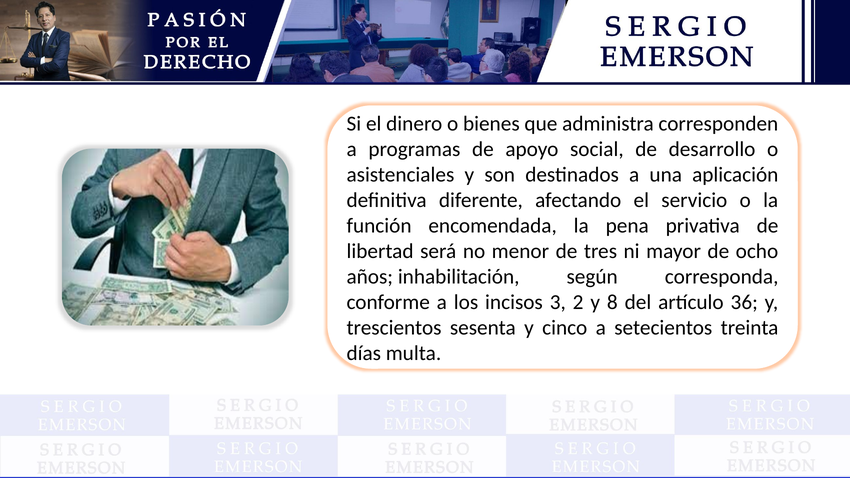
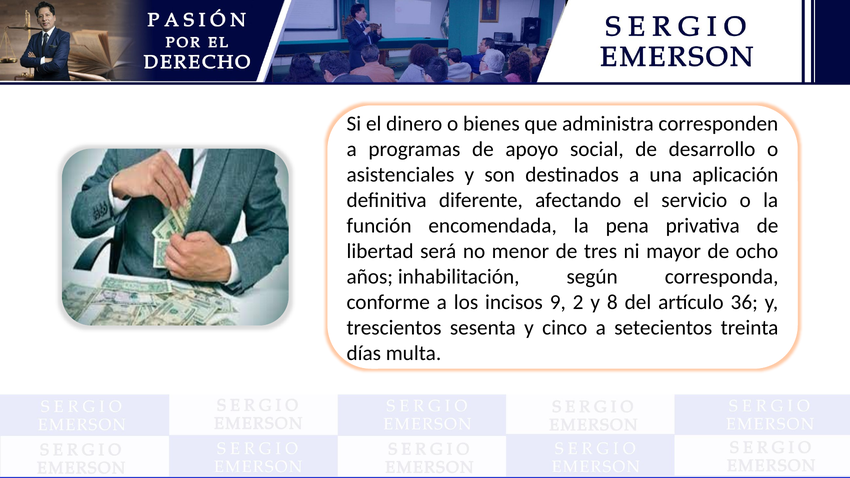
3: 3 -> 9
